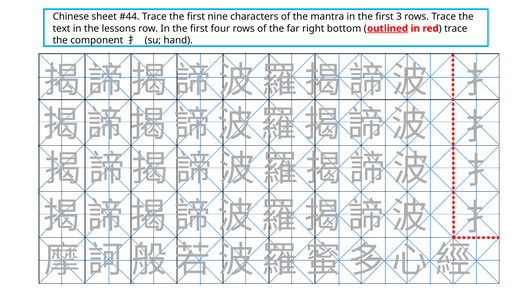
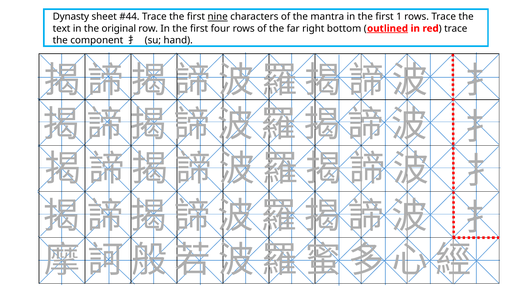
Chinese: Chinese -> Dynasty
nine underline: none -> present
3: 3 -> 1
lessons: lessons -> original
